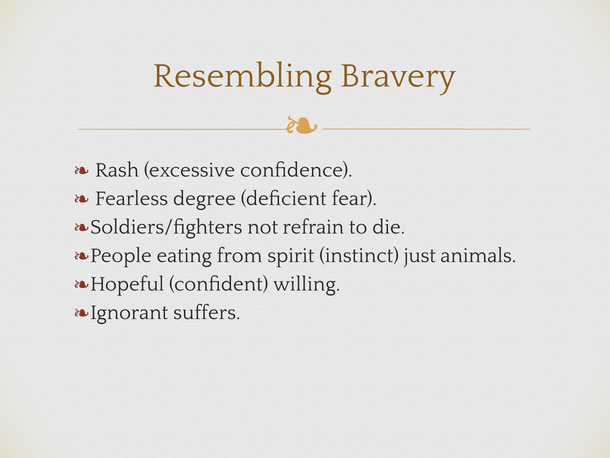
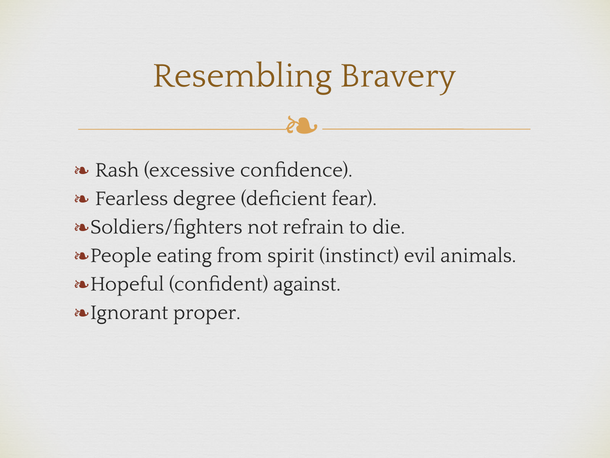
just: just -> evil
willing: willing -> against
suffers: suffers -> proper
